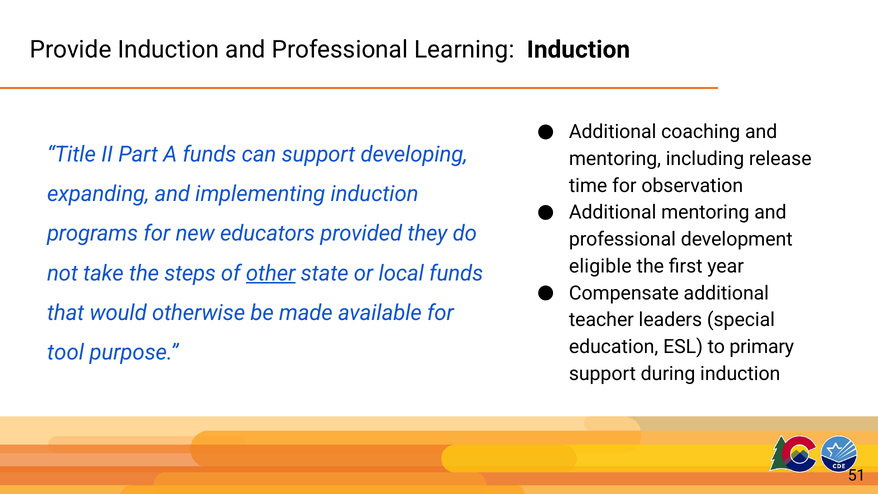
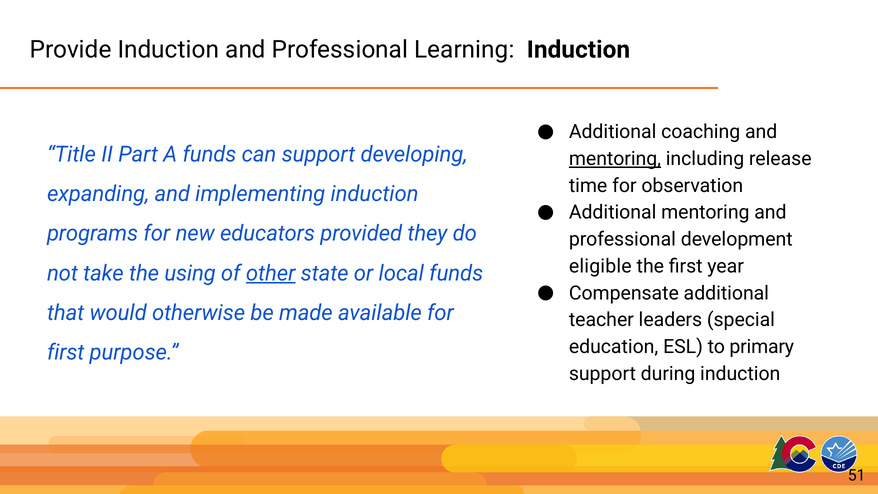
mentoring at (615, 159) underline: none -> present
steps: steps -> using
tool at (66, 352): tool -> first
